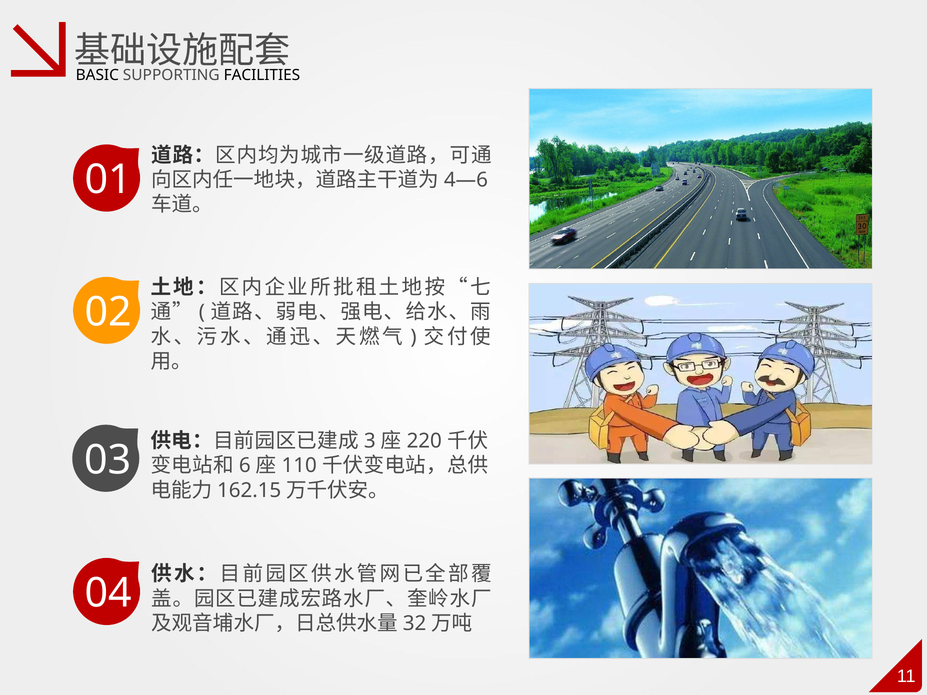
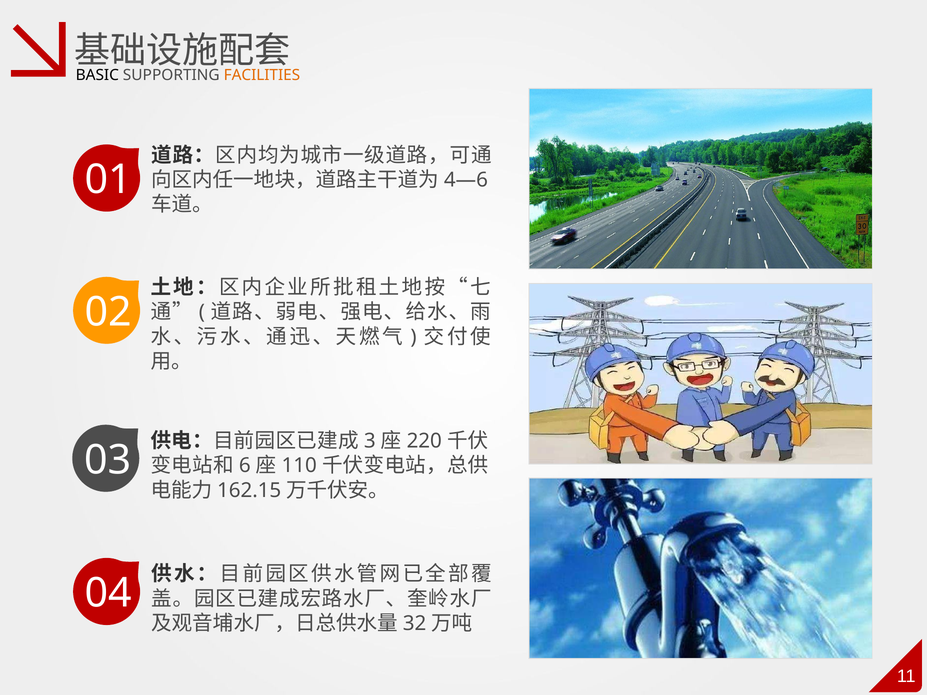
FACILITIES colour: black -> orange
